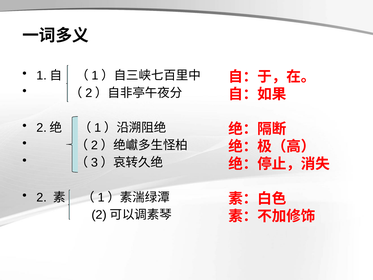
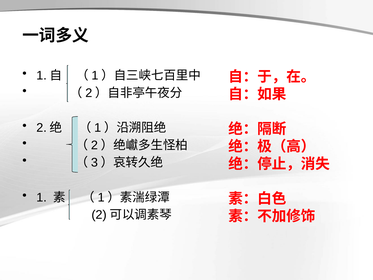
2: 2 -> 1
